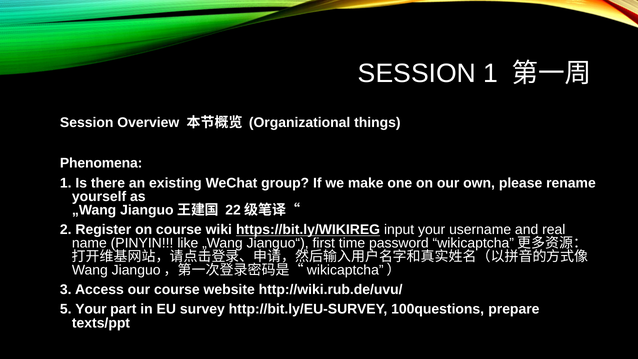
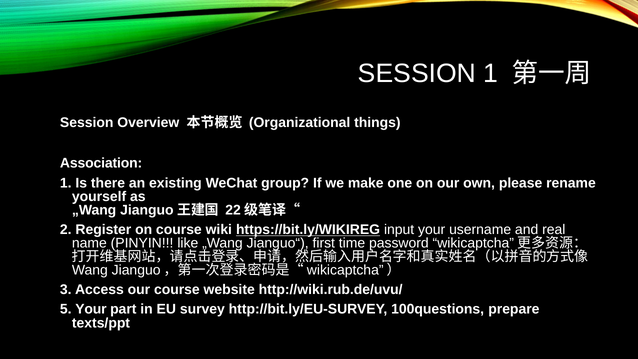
Phenomena: Phenomena -> Association
